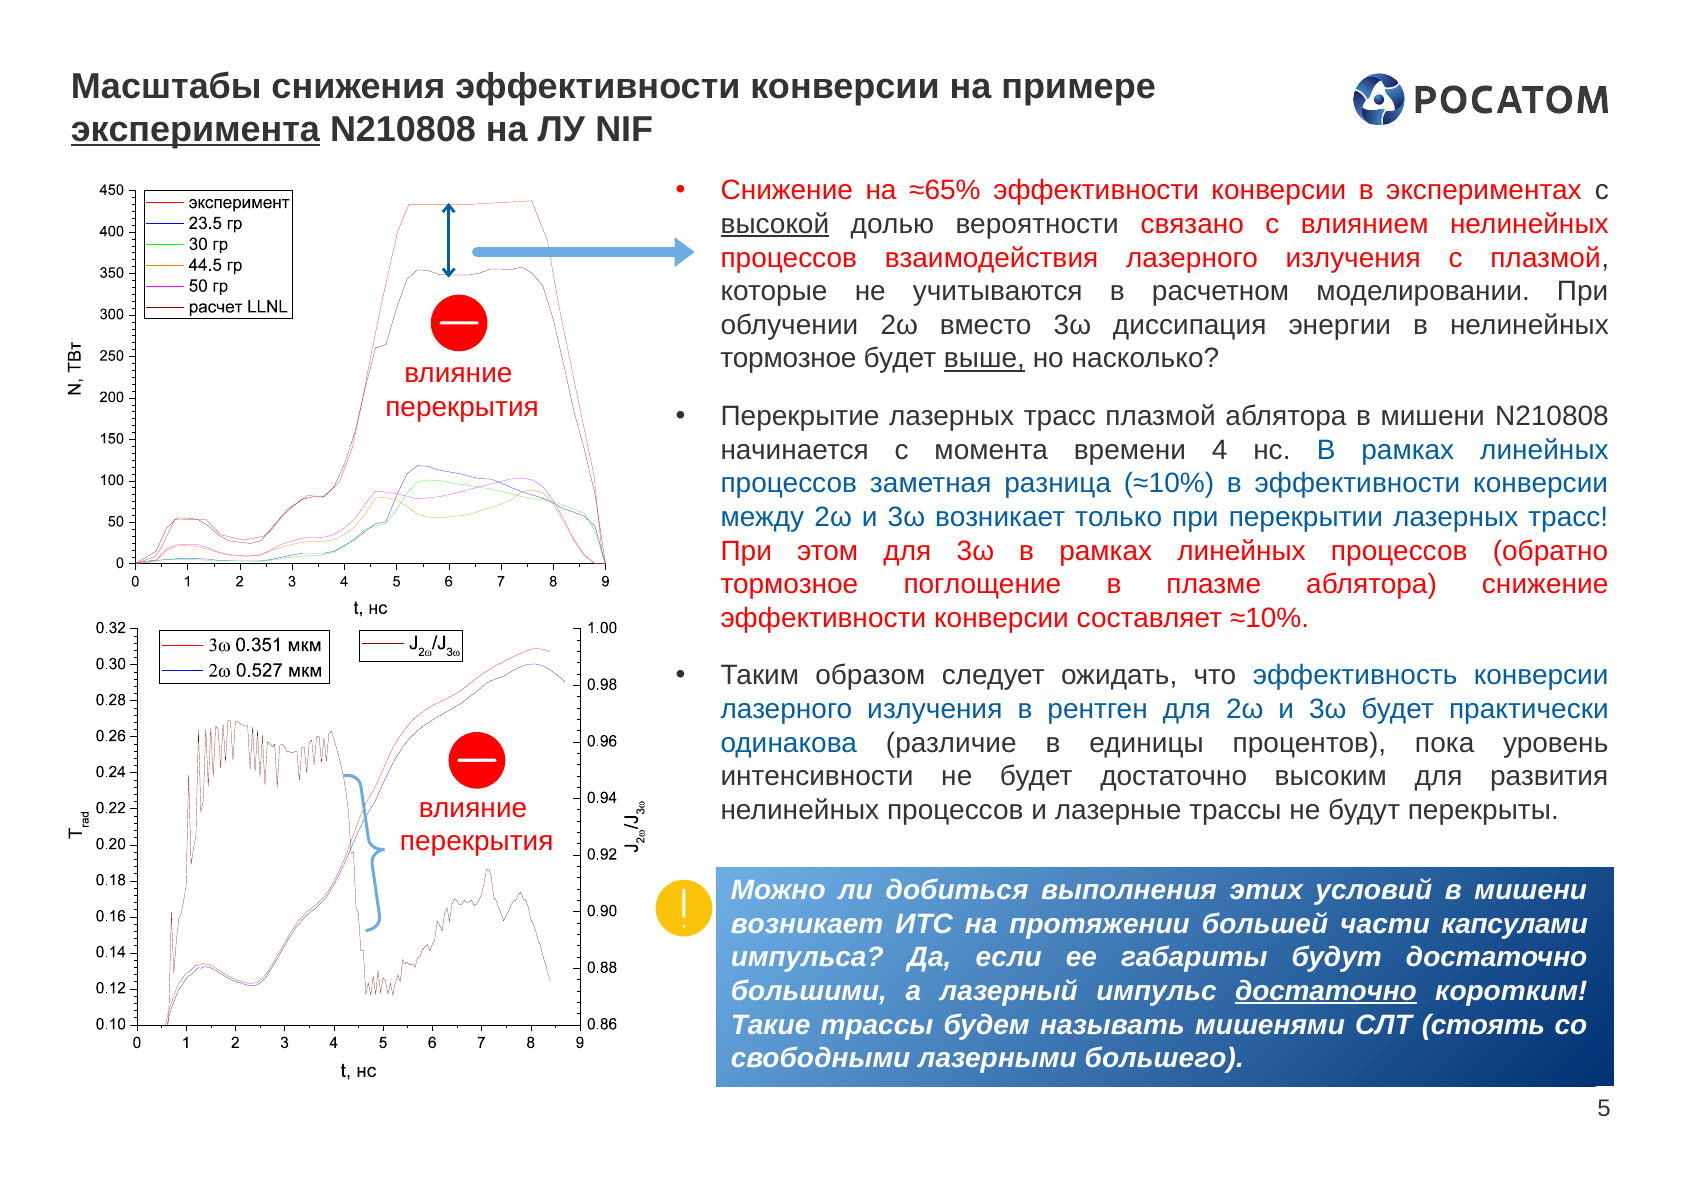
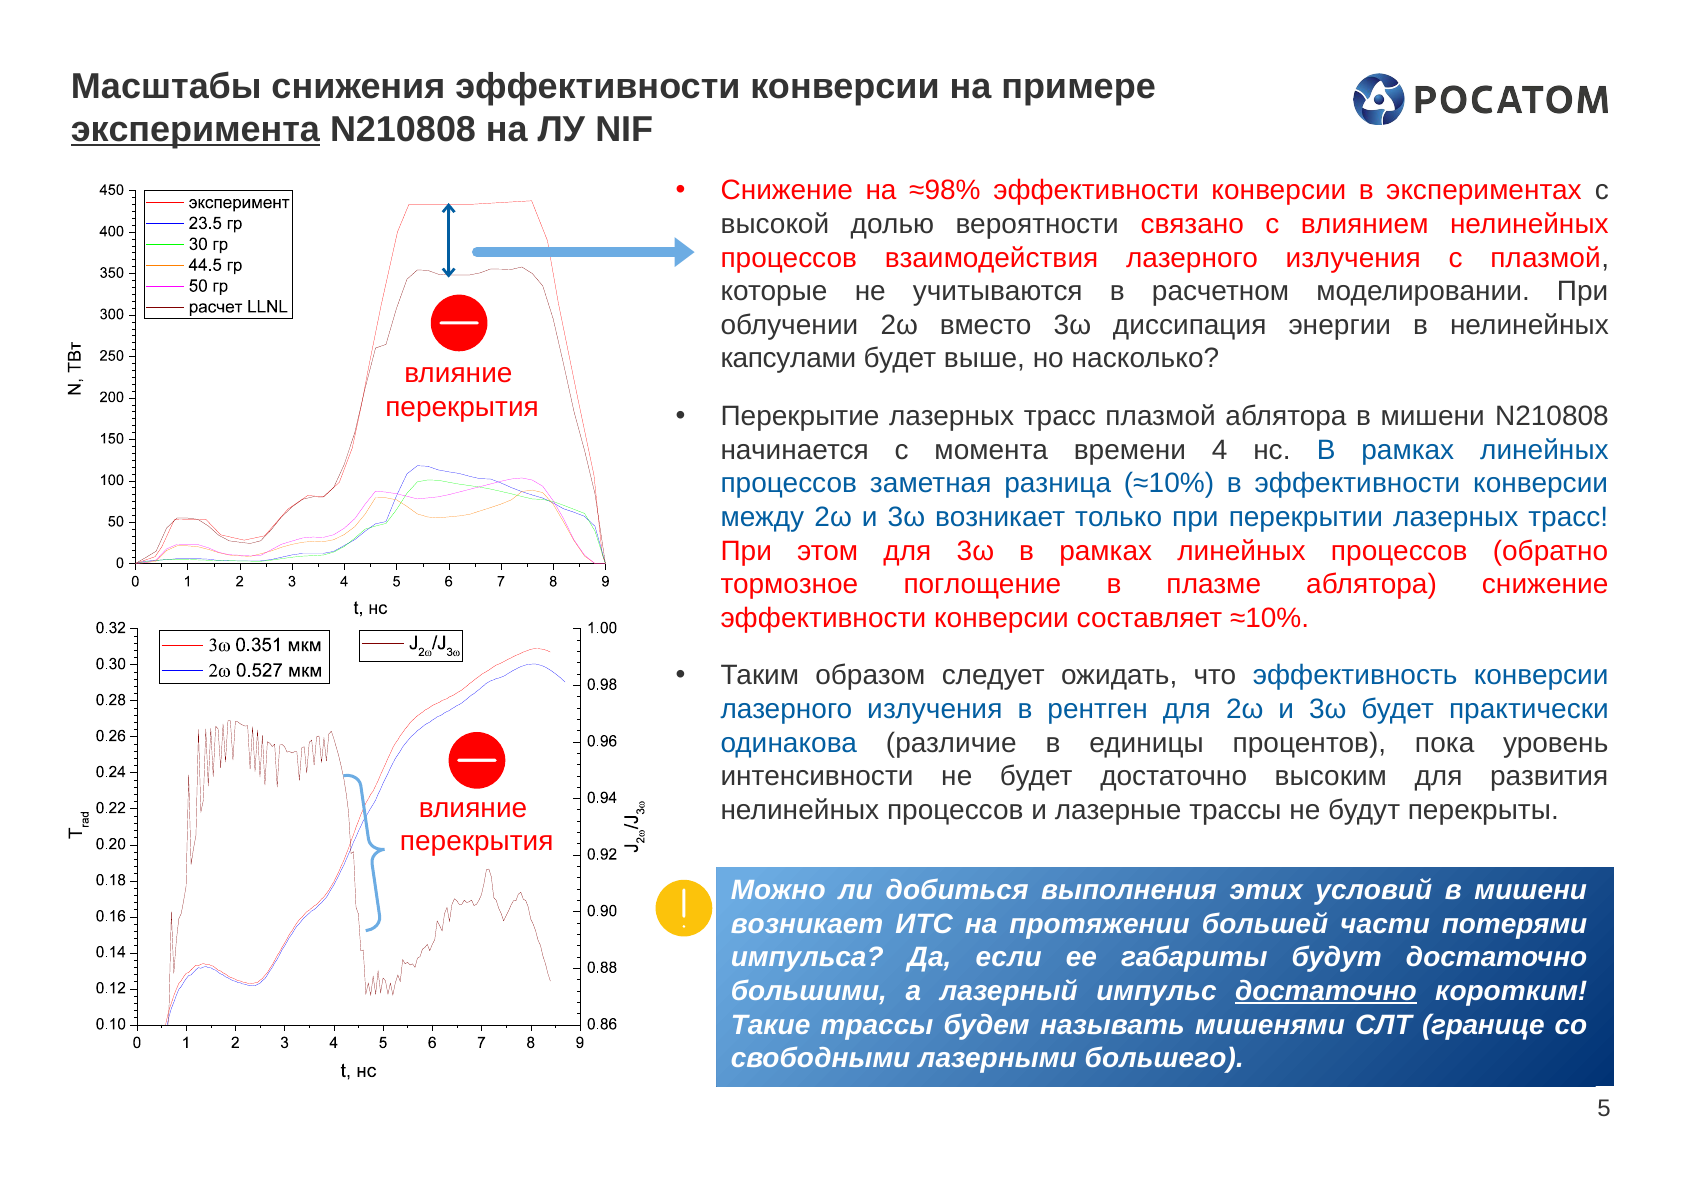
≈65%: ≈65% -> ≈98%
высокой underline: present -> none
тормозное at (788, 359): тормозное -> капсулами
выше underline: present -> none
капсулами: капсулами -> потерями
стоять: стоять -> границе
